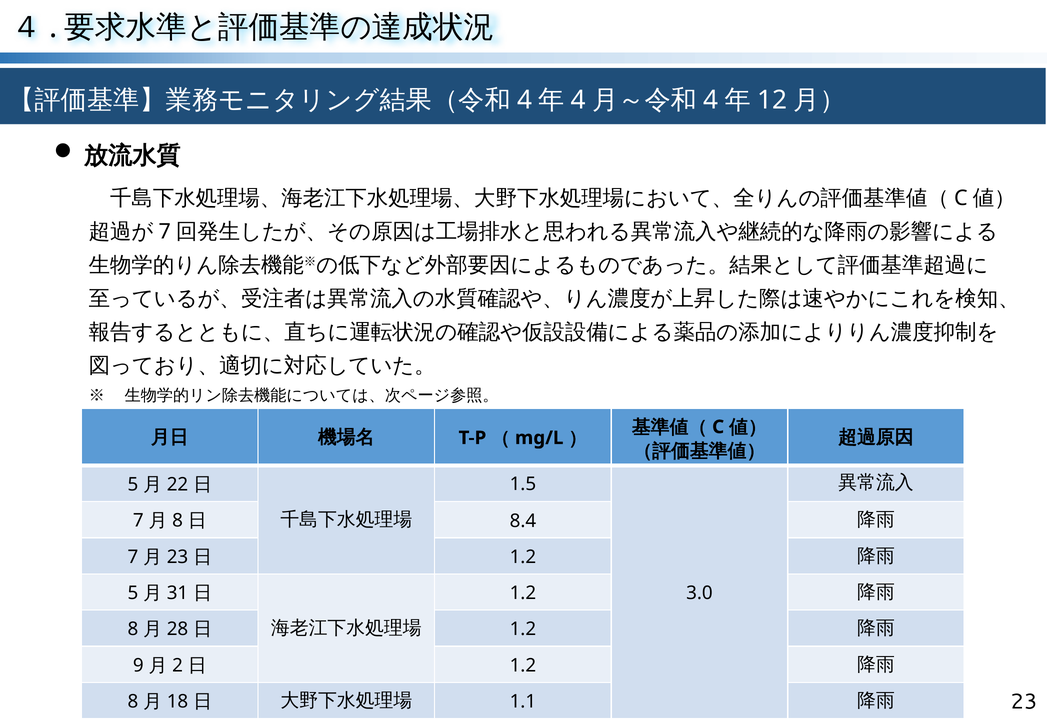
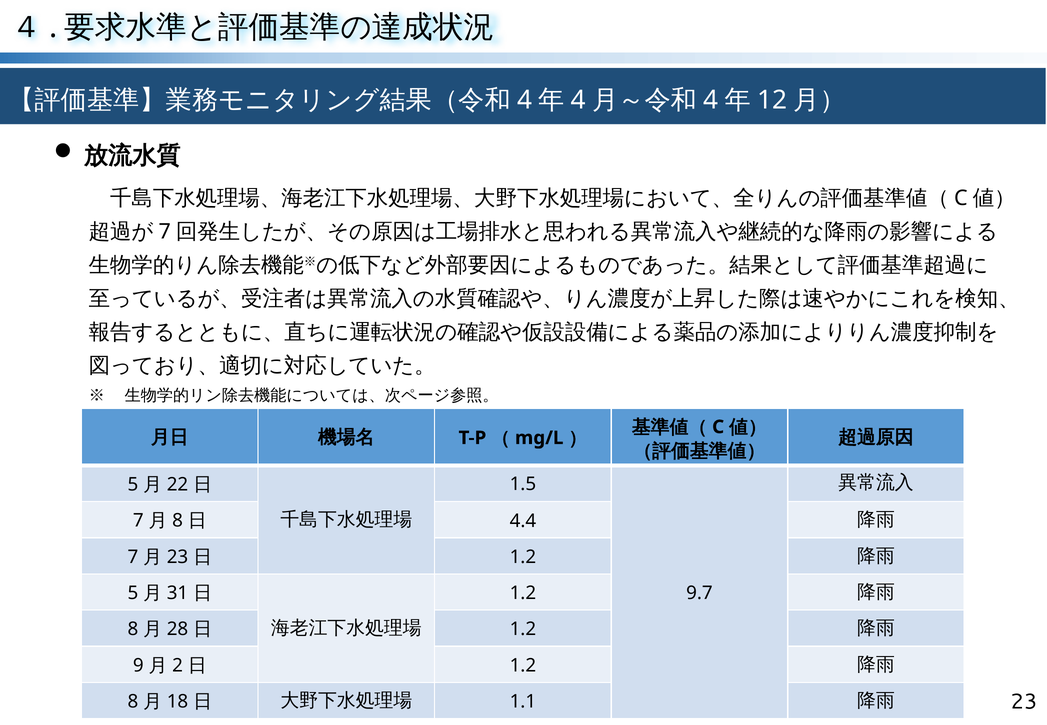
8.4: 8.4 -> 4.4
3.0: 3.0 -> 9.7
